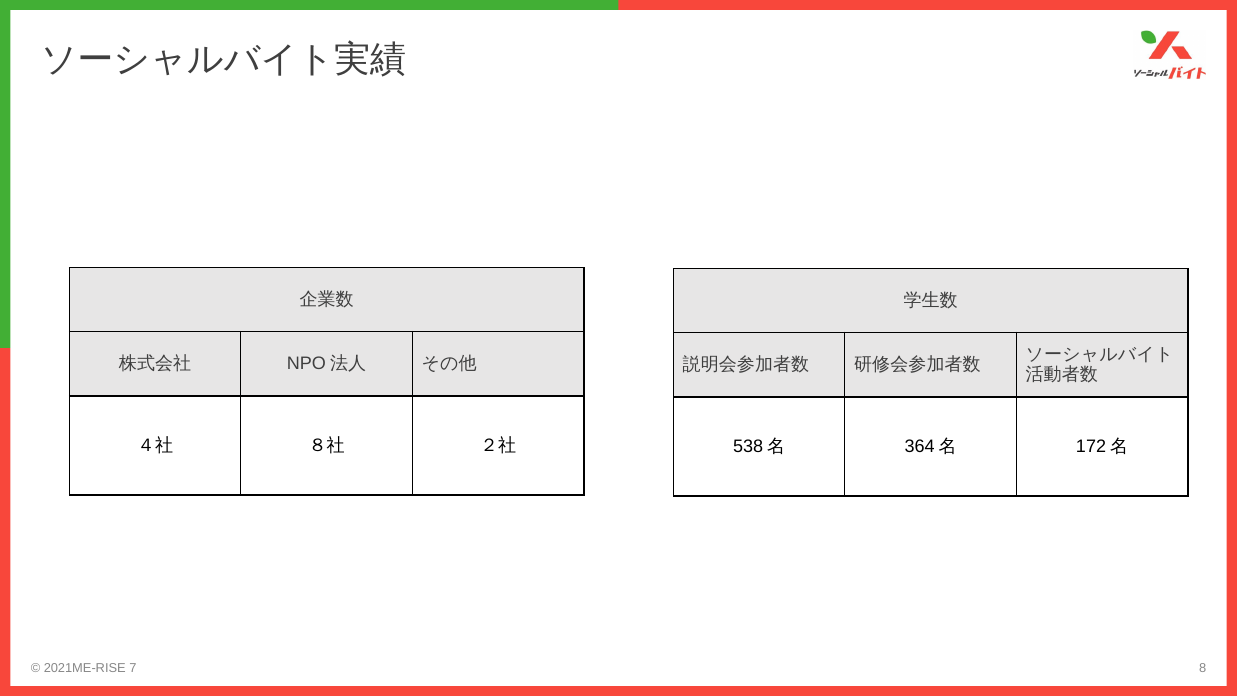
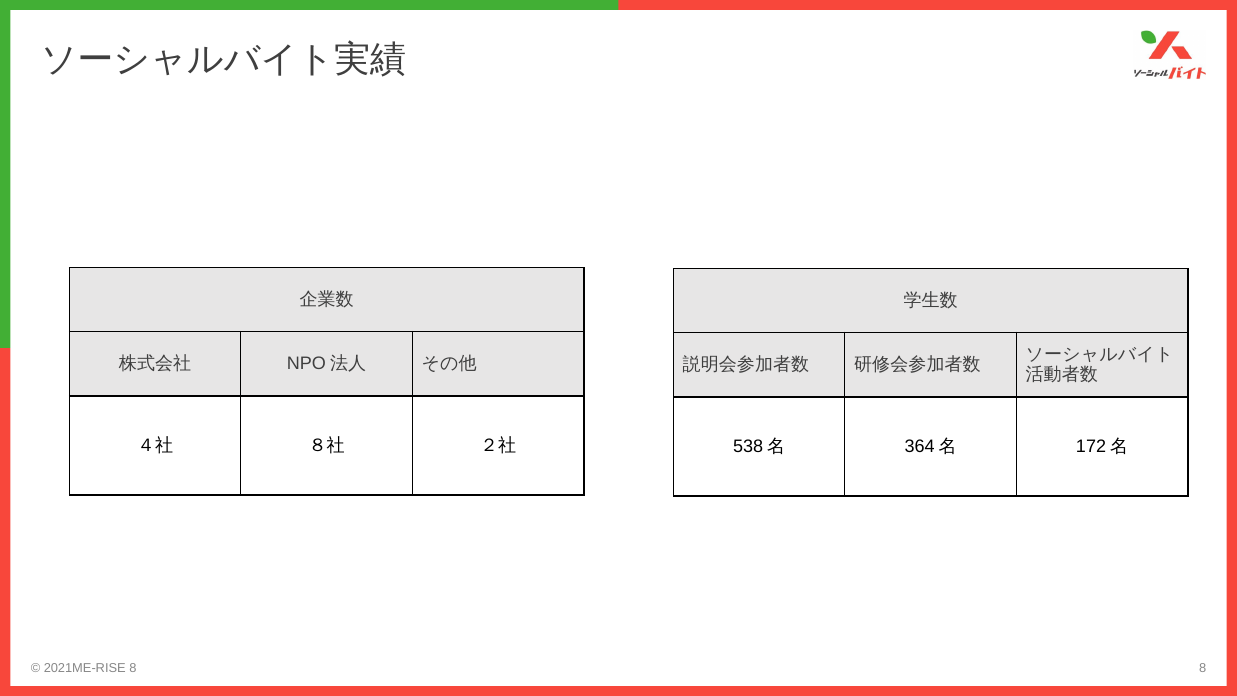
2021ME-RISE 7: 7 -> 8
